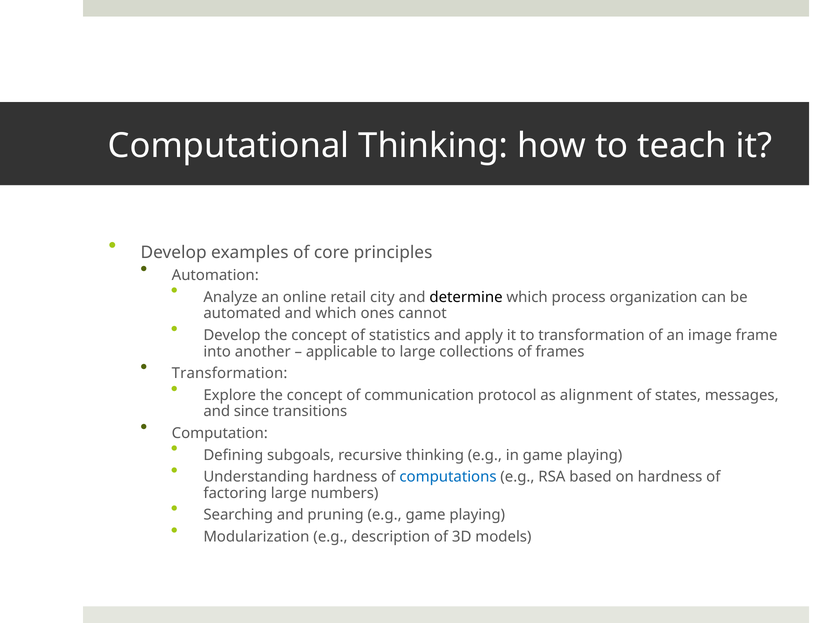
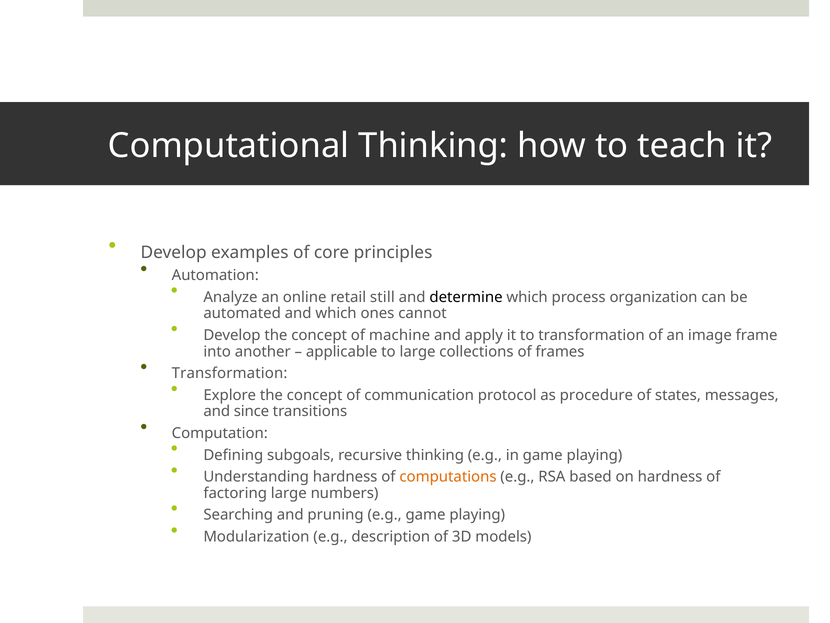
city: city -> still
statistics: statistics -> machine
alignment: alignment -> procedure
computations colour: blue -> orange
